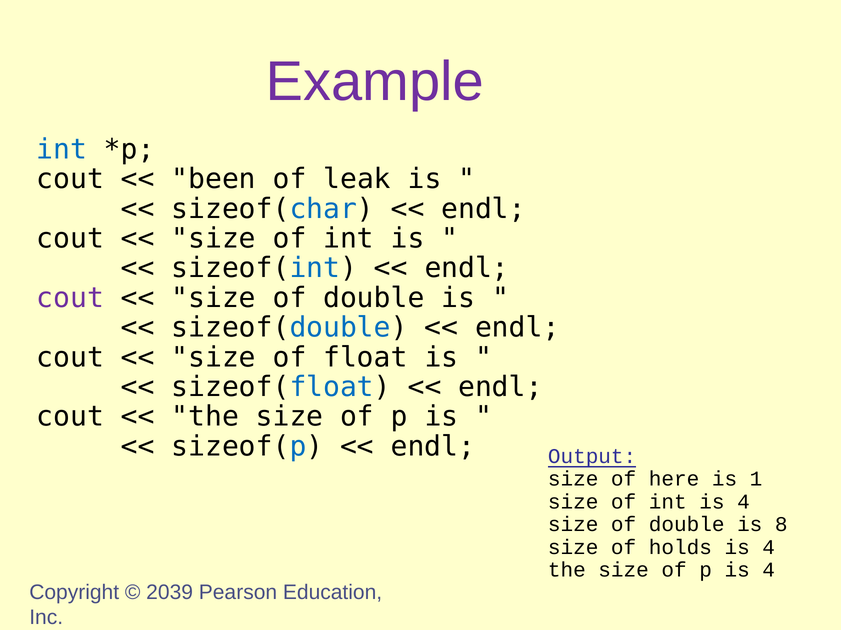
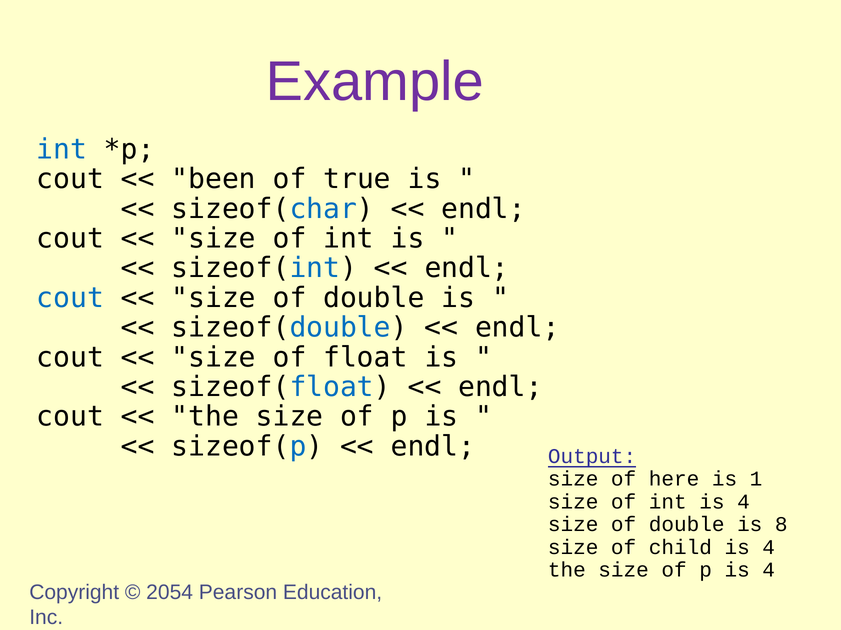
leak: leak -> true
cout at (70, 298) colour: purple -> blue
holds: holds -> child
2039: 2039 -> 2054
